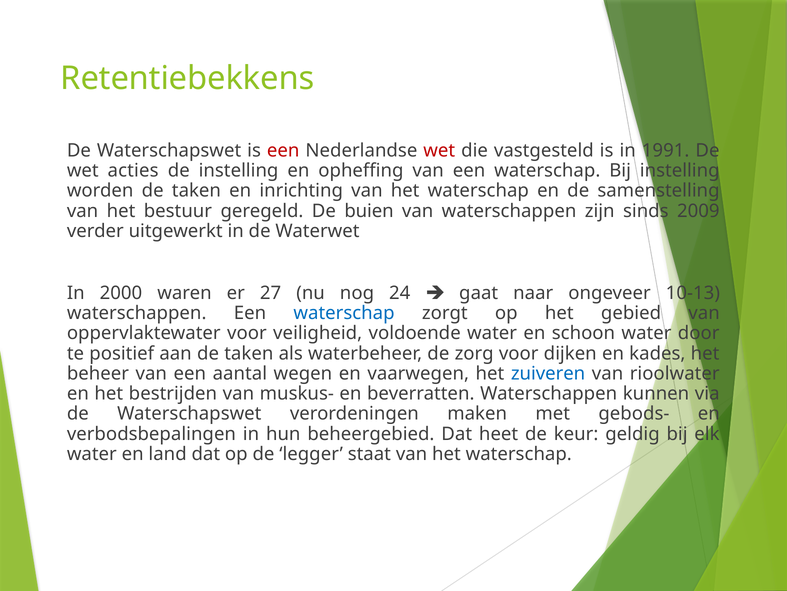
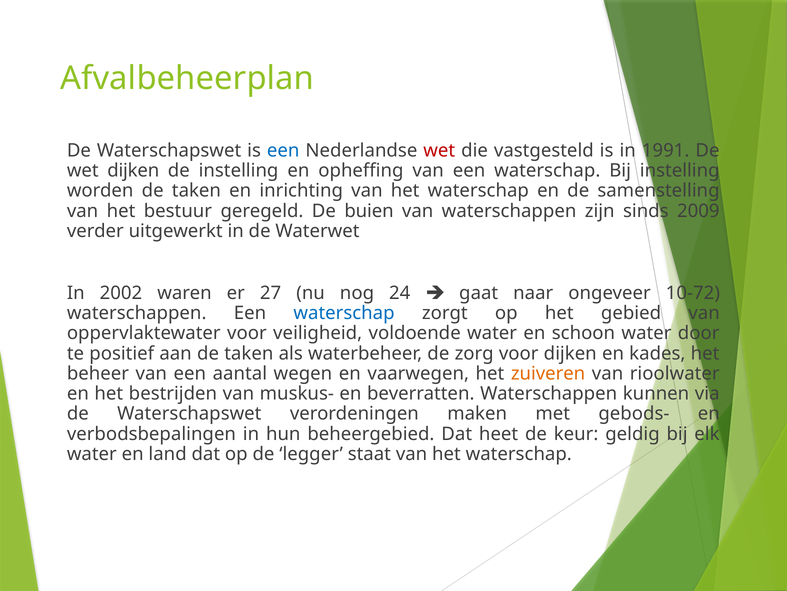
Retentiebekkens: Retentiebekkens -> Afvalbeheerplan
een at (283, 150) colour: red -> blue
wet acties: acties -> dijken
2000: 2000 -> 2002
10-13: 10-13 -> 10-72
zuiveren colour: blue -> orange
